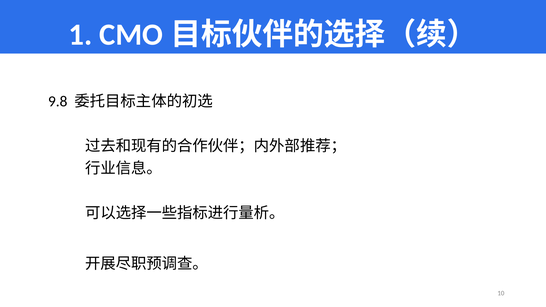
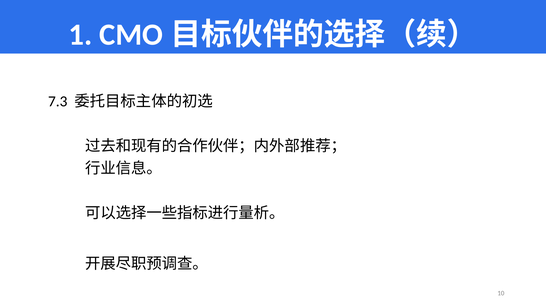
9.8: 9.8 -> 7.3
